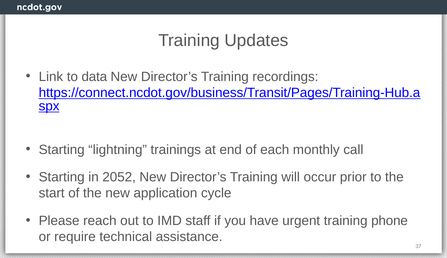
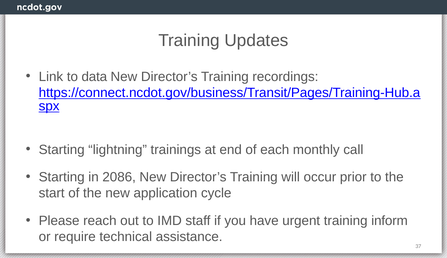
2052: 2052 -> 2086
phone: phone -> inform
